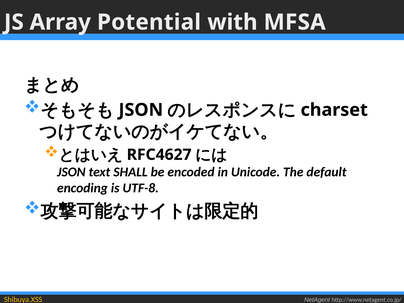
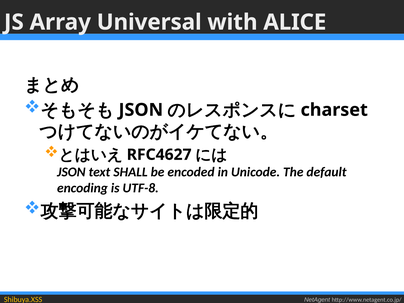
Potential: Potential -> Universal
MFSA: MFSA -> ALICE
